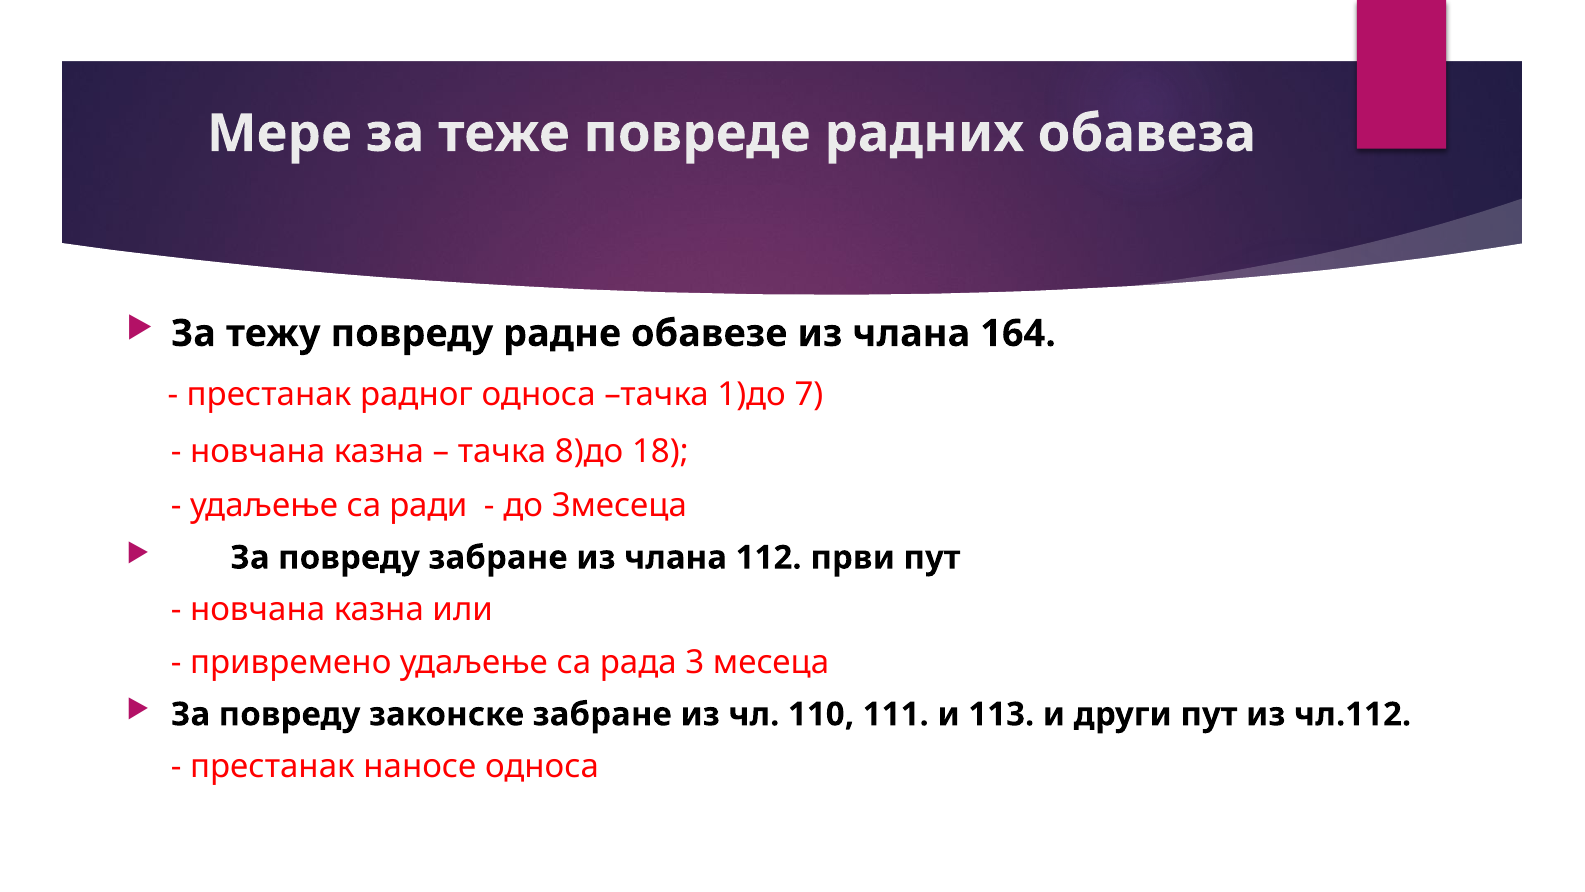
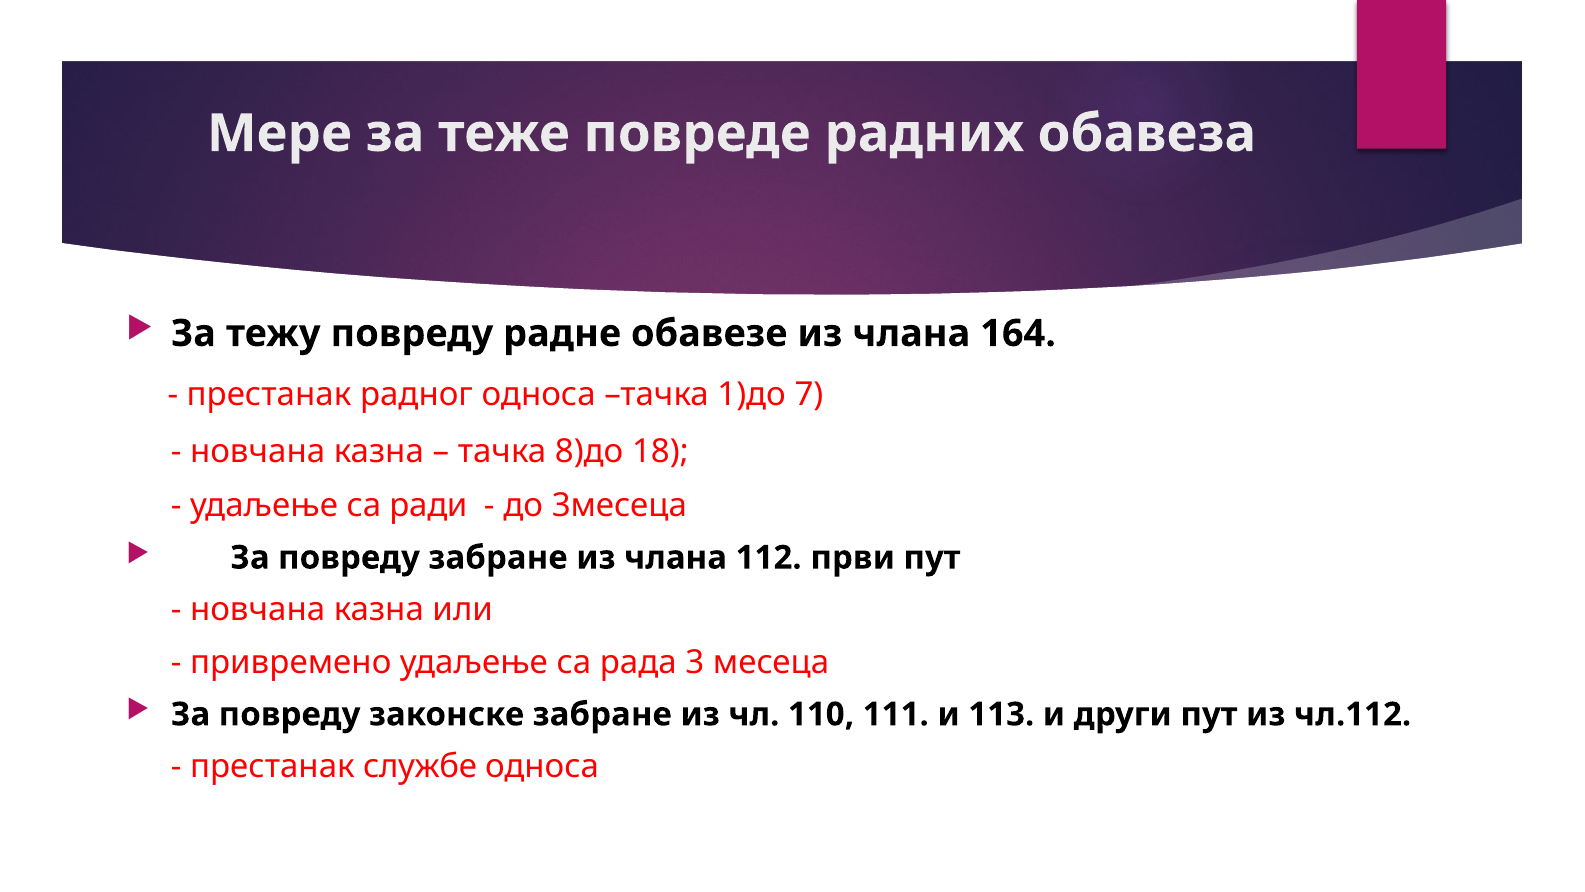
наносе: наносе -> службе
